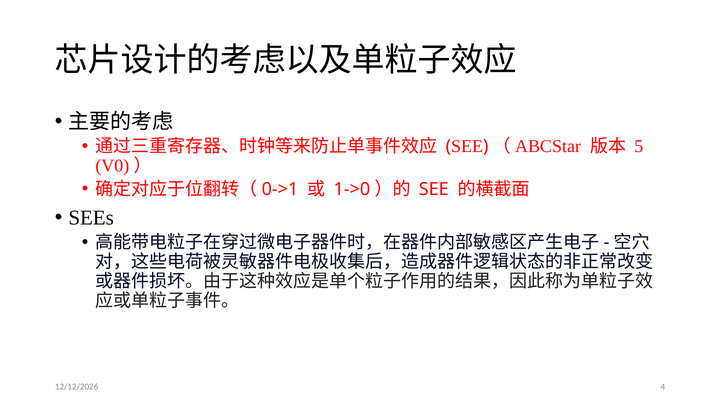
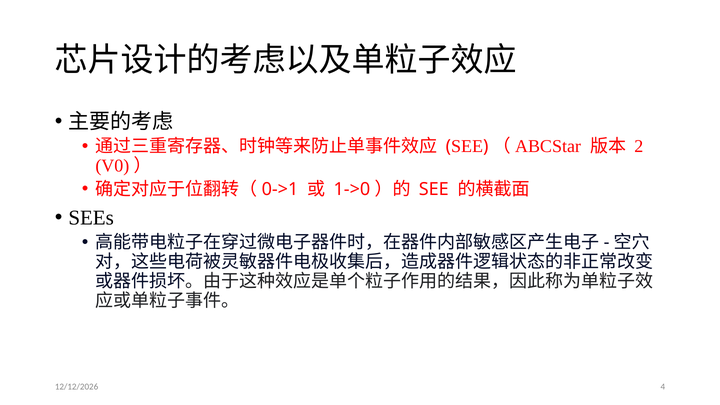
5: 5 -> 2
